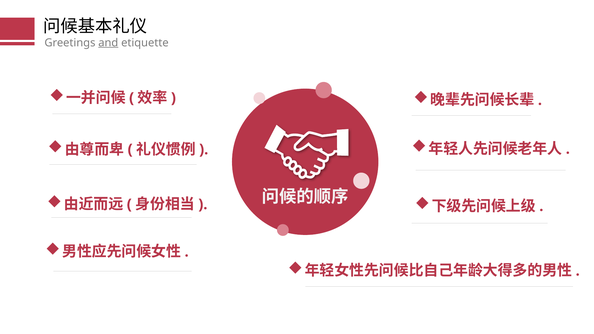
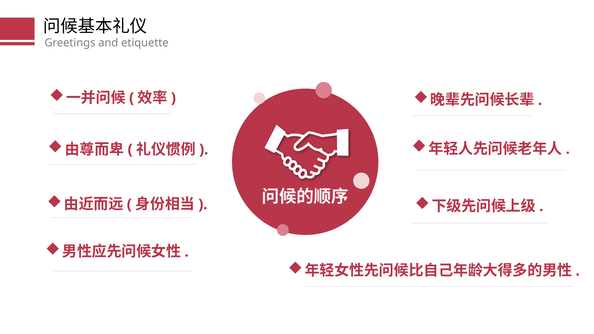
and underline: present -> none
